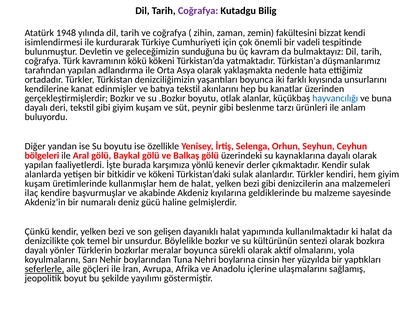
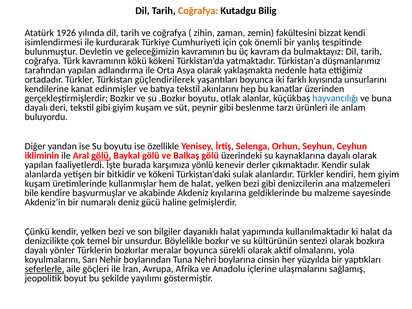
Coğrafya at (198, 11) colour: purple -> orange
1948: 1948 -> 1926
vadeli: vadeli -> yanlış
geleceğimizin sunduğuna: sunduğuna -> kavramının
denizciliğimizin: denizciliğimizin -> güçlendirilerek
bölgeleri: bölgeleri -> ikliminin
gölü at (101, 156) underline: none -> present
ilaç: ilaç -> bile
gelişen: gelişen -> bilgiler
